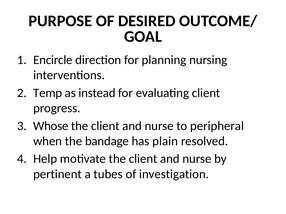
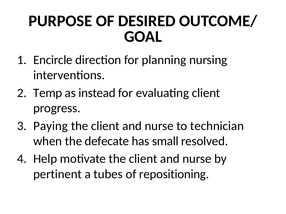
Whose: Whose -> Paying
peripheral: peripheral -> technician
bandage: bandage -> defecate
plain: plain -> small
investigation: investigation -> repositioning
